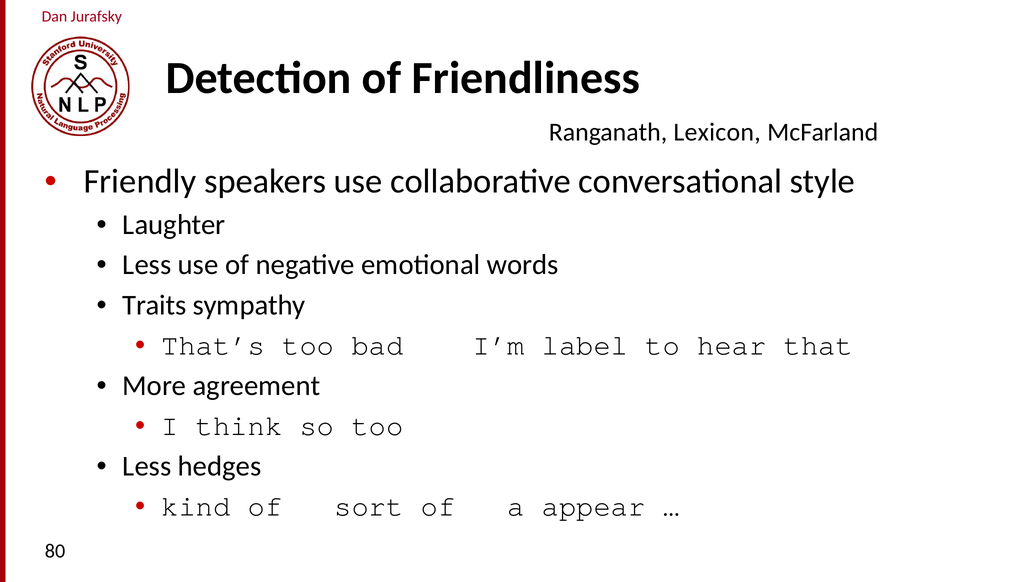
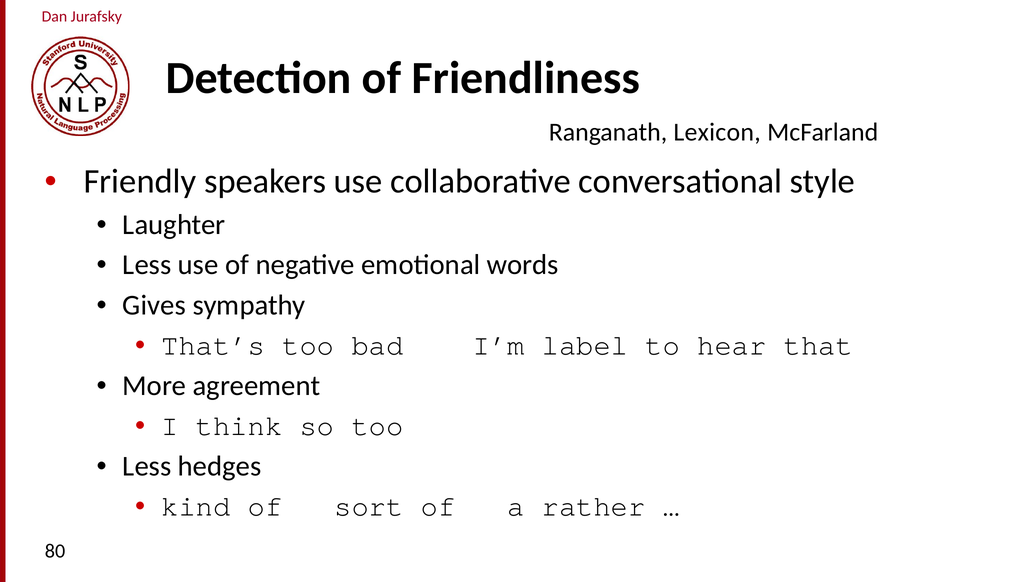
Traits: Traits -> Gives
appear: appear -> rather
